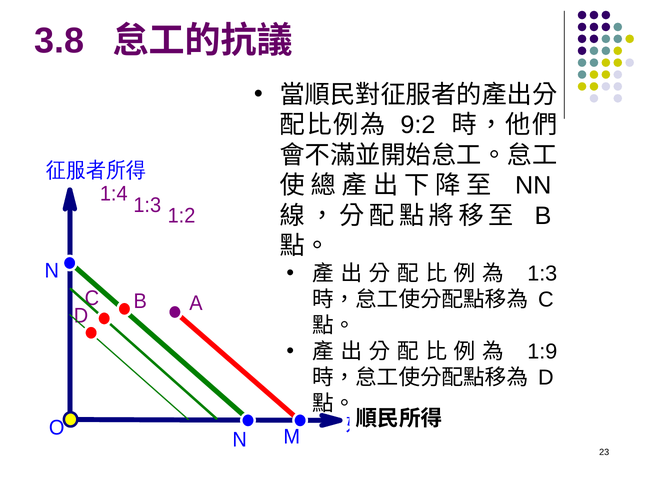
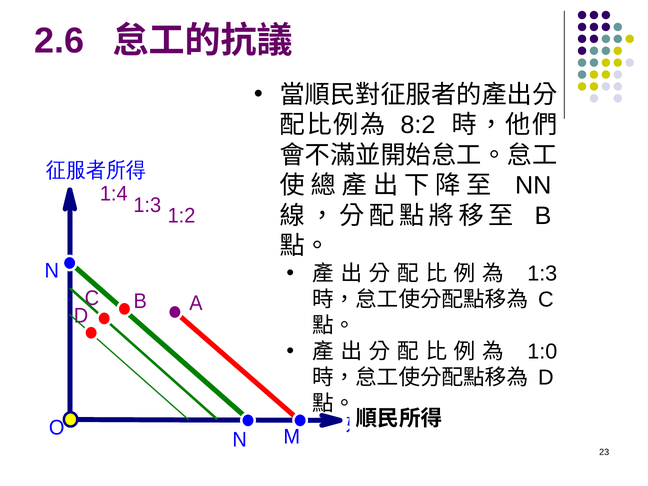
3.8: 3.8 -> 2.6
9:2: 9:2 -> 8:2
1:9: 1:9 -> 1:0
